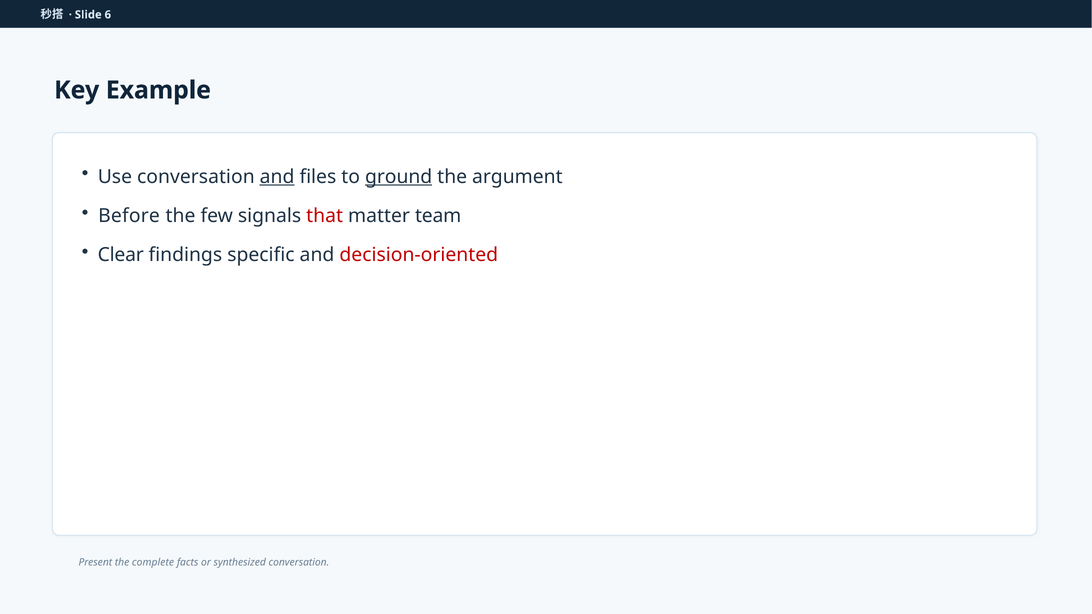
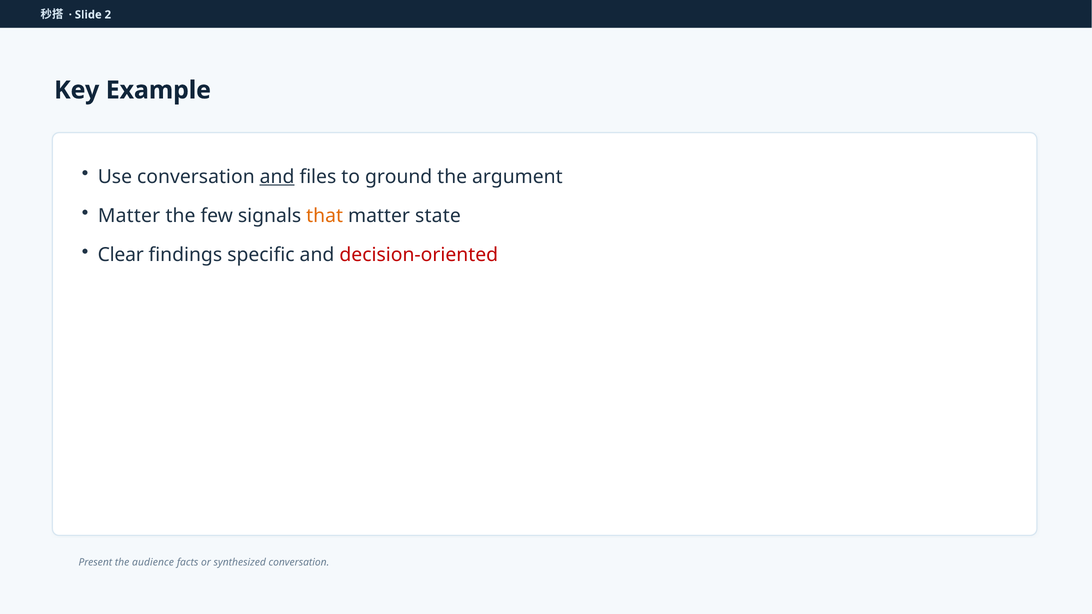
6: 6 -> 2
ground underline: present -> none
Before at (129, 216): Before -> Matter
that colour: red -> orange
team: team -> state
complete: complete -> audience
